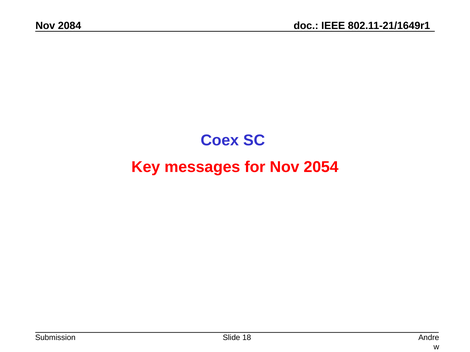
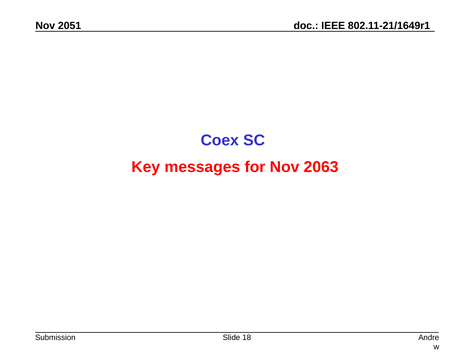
2084: 2084 -> 2051
2054: 2054 -> 2063
